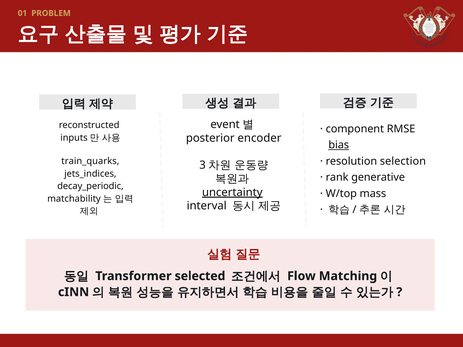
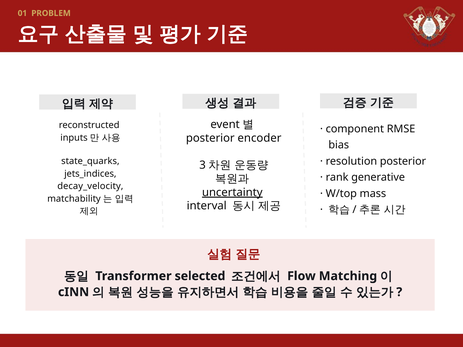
bias underline: present -> none
resolution selection: selection -> posterior
train_quarks: train_quarks -> state_quarks
decay_periodic: decay_periodic -> decay_velocity
